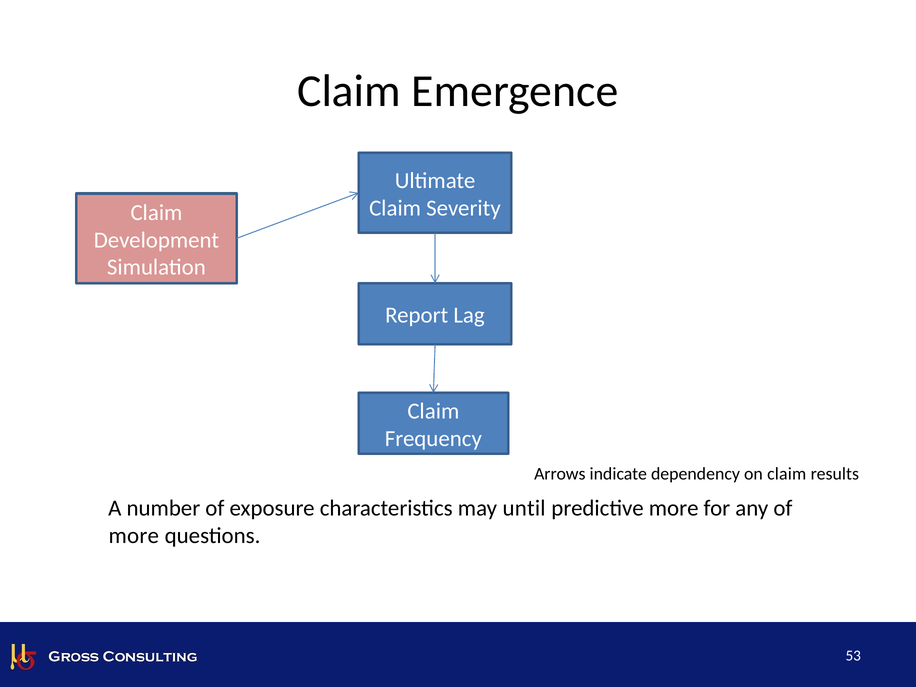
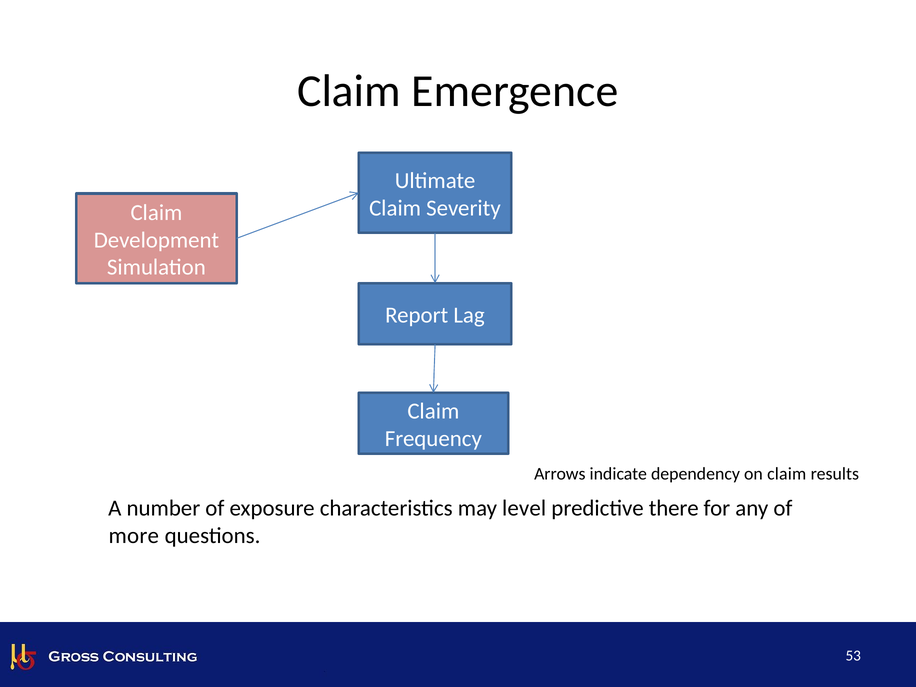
until: until -> level
predictive more: more -> there
